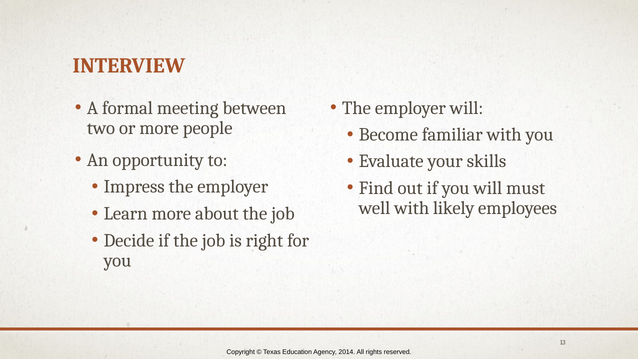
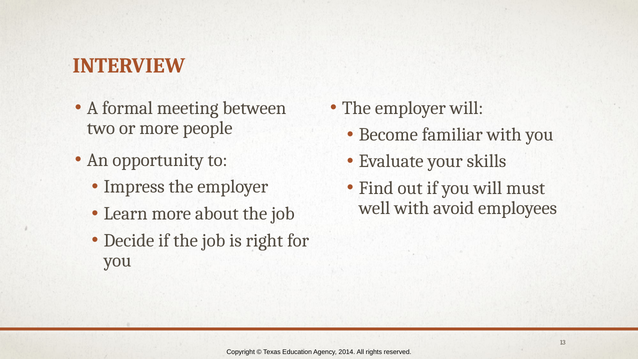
likely: likely -> avoid
